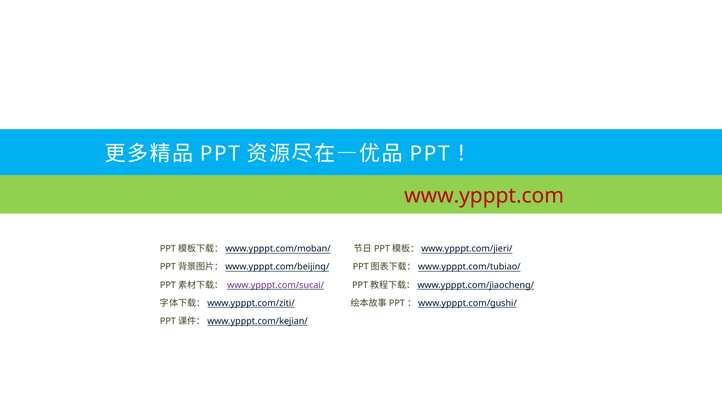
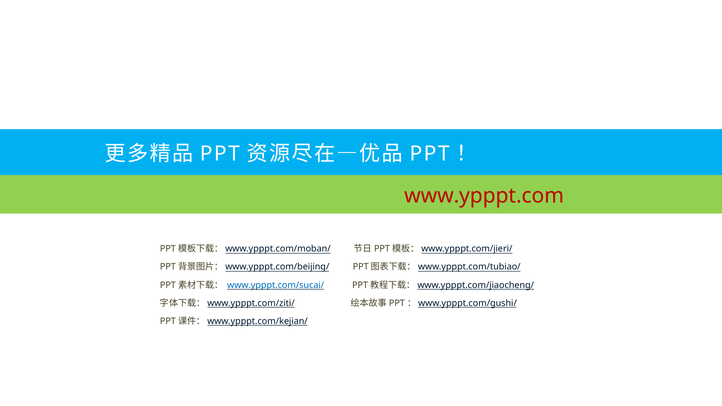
www.ypppt.com/sucai/ colour: purple -> blue
